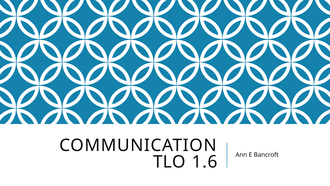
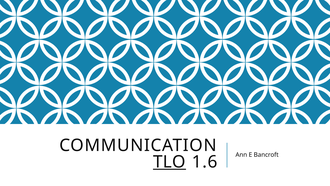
TLO underline: none -> present
